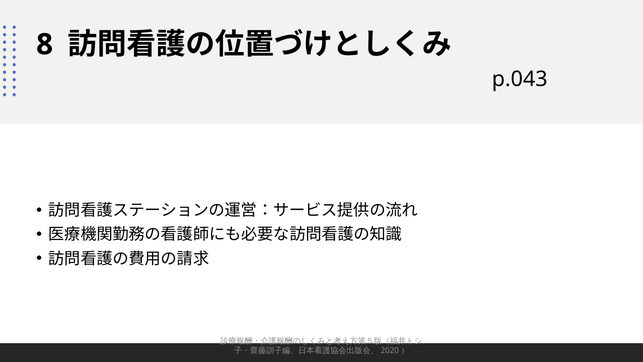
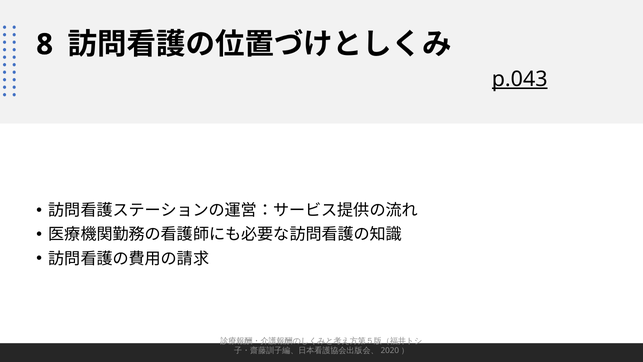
p.043 underline: none -> present
